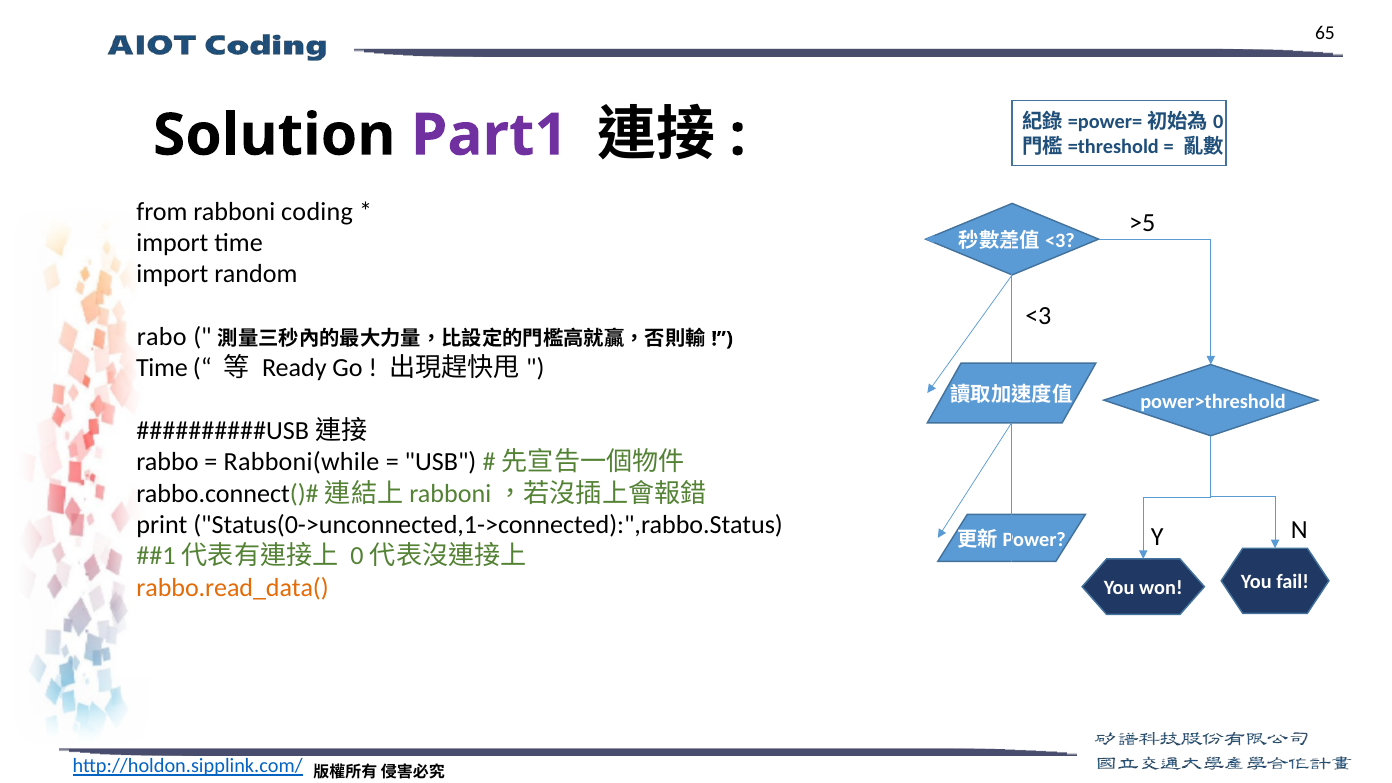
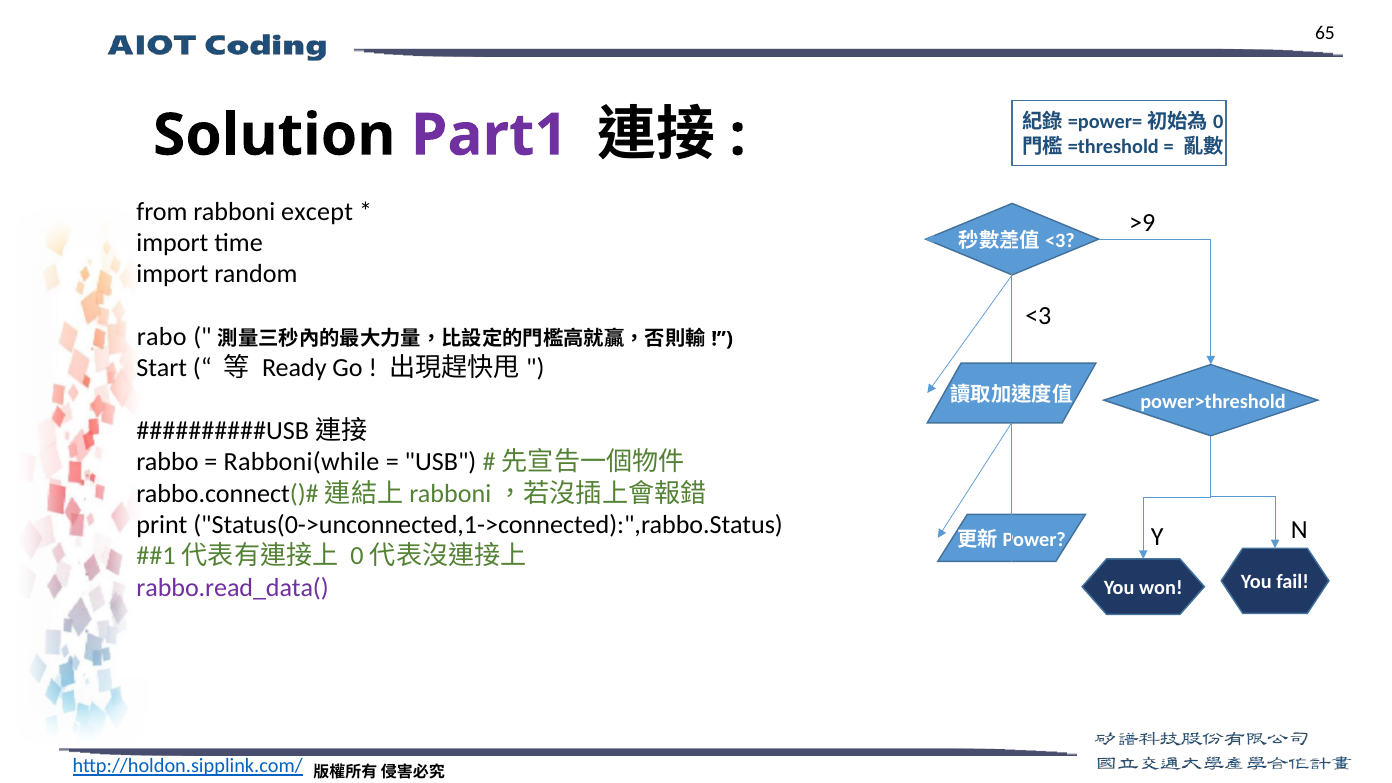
coding: coding -> except
>5: >5 -> >9
Time at (162, 368): Time -> Start
rabbo.read_data( colour: orange -> purple
